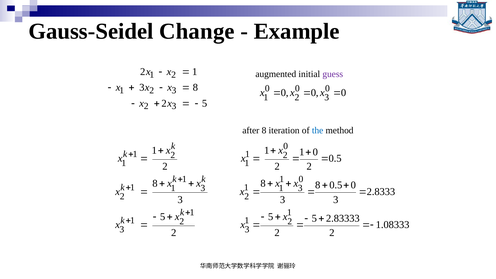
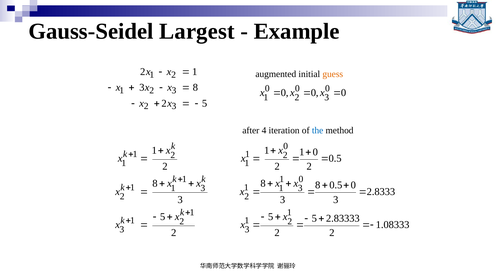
Change: Change -> Largest
guess colour: purple -> orange
after 8: 8 -> 4
